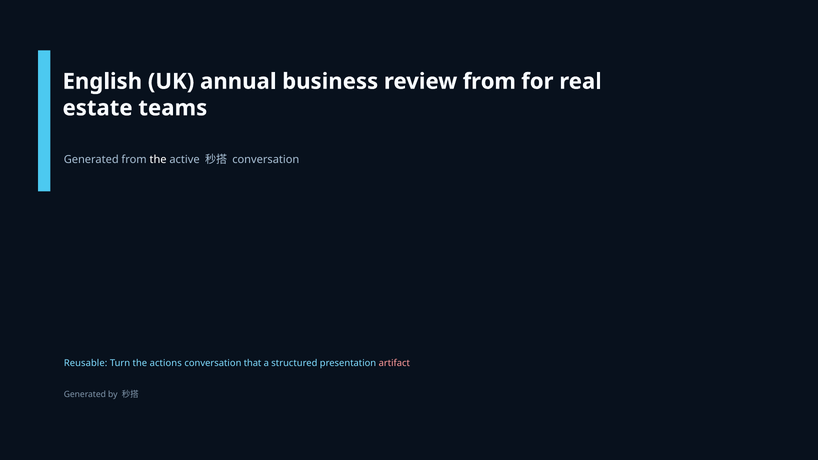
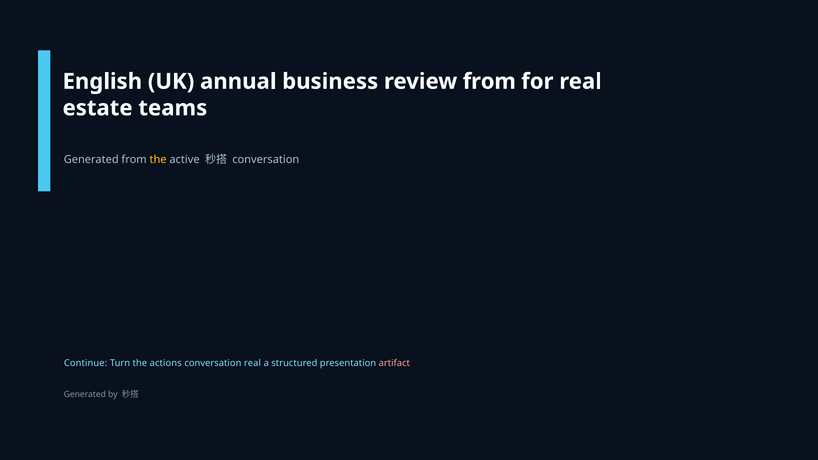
the at (158, 160) colour: white -> yellow
Reusable: Reusable -> Continue
conversation that: that -> real
